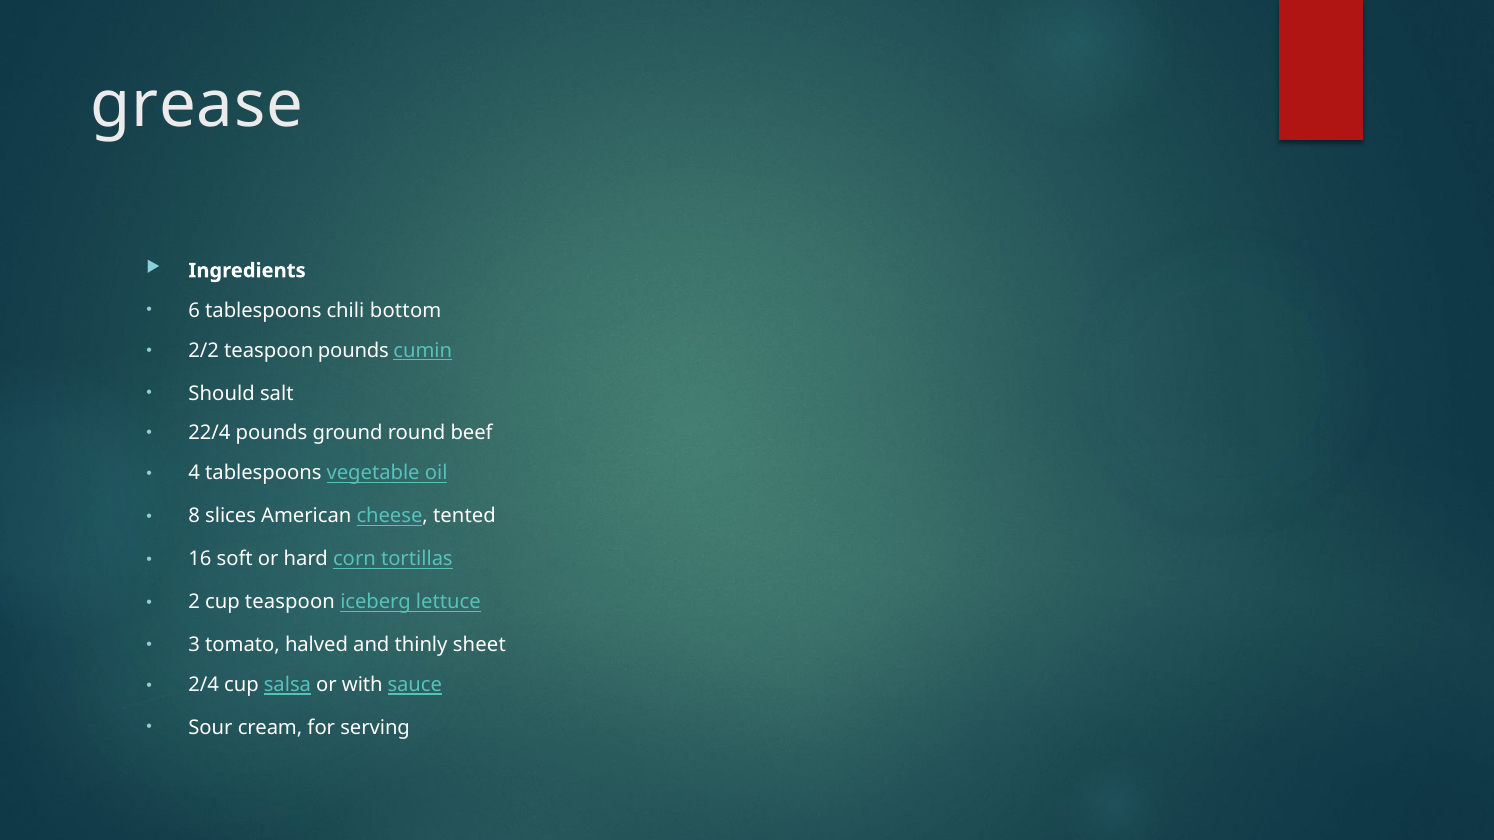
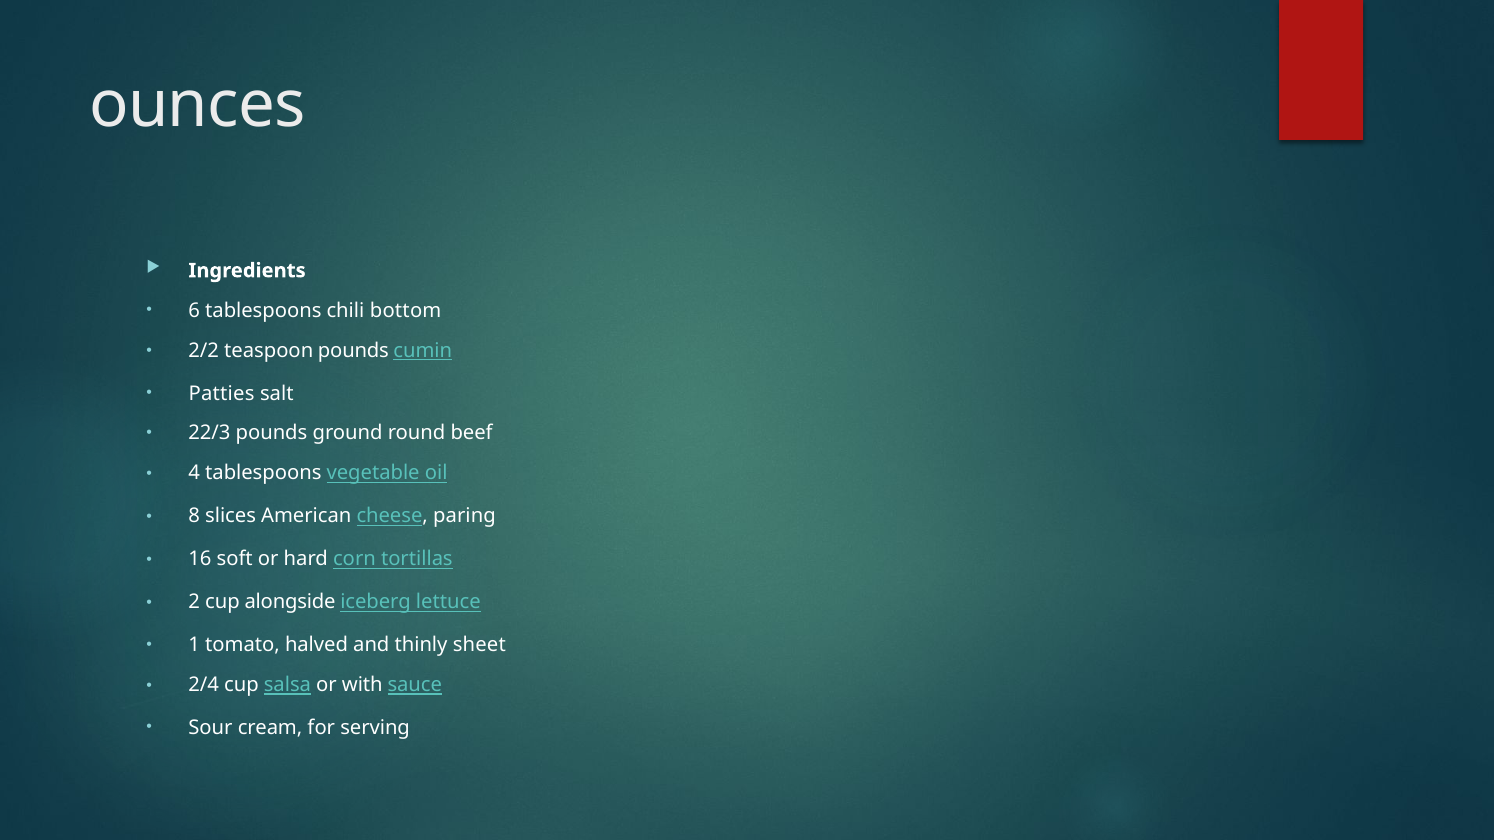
grease: grease -> ounces
Should: Should -> Patties
22/4: 22/4 -> 22/3
tented: tented -> paring
cup teaspoon: teaspoon -> alongside
3: 3 -> 1
